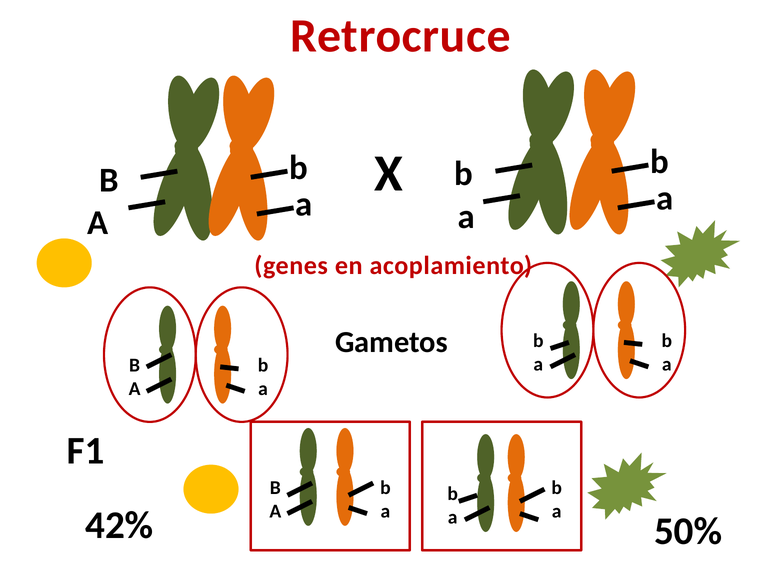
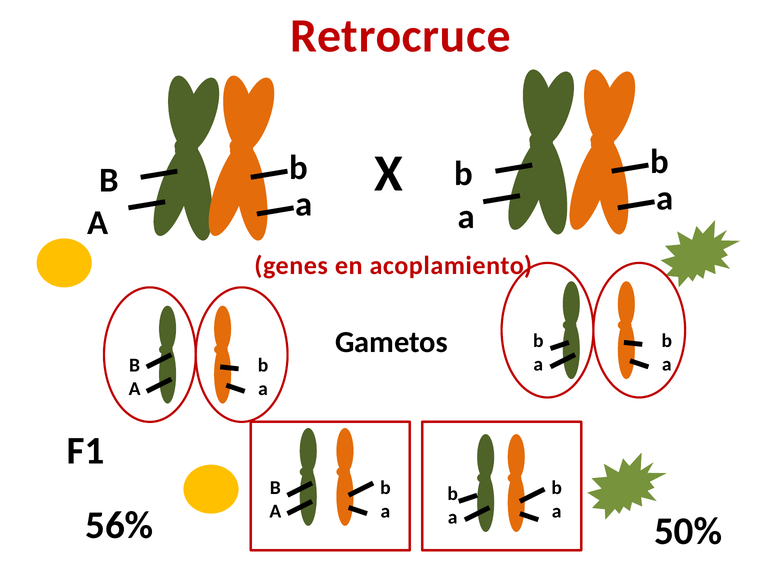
42%: 42% -> 56%
